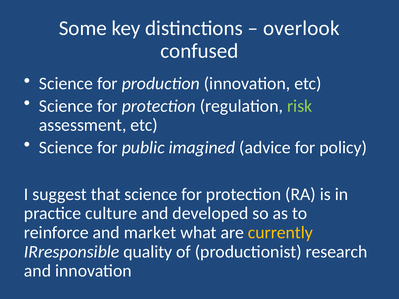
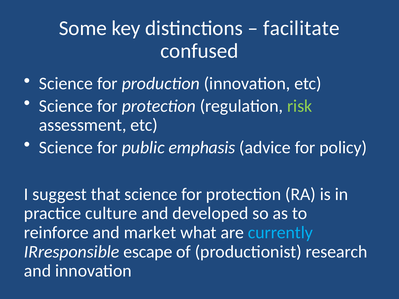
overlook: overlook -> facilitate
imagined: imagined -> emphasis
currently colour: yellow -> light blue
quality: quality -> escape
